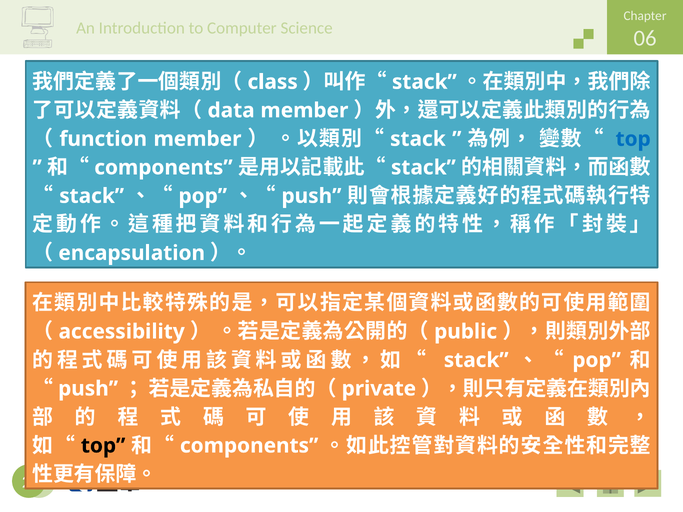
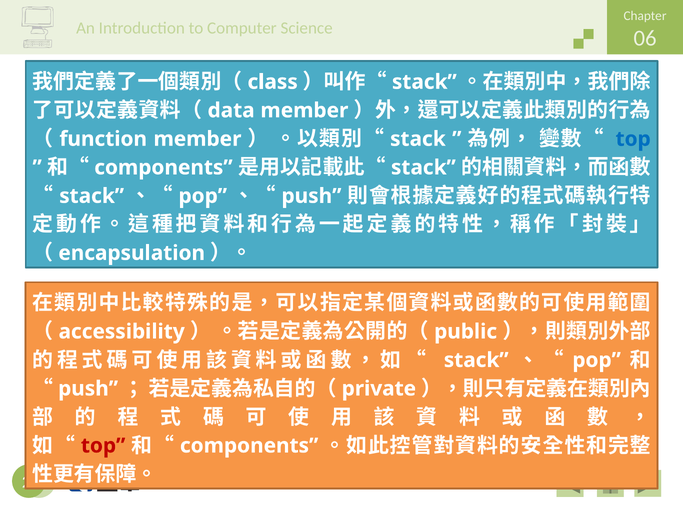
top at (103, 446) colour: black -> red
